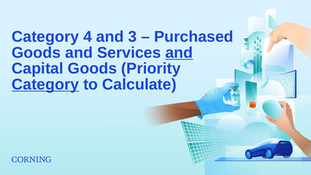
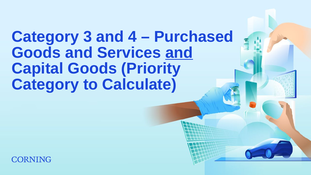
4: 4 -> 3
3: 3 -> 4
Category at (45, 84) underline: present -> none
